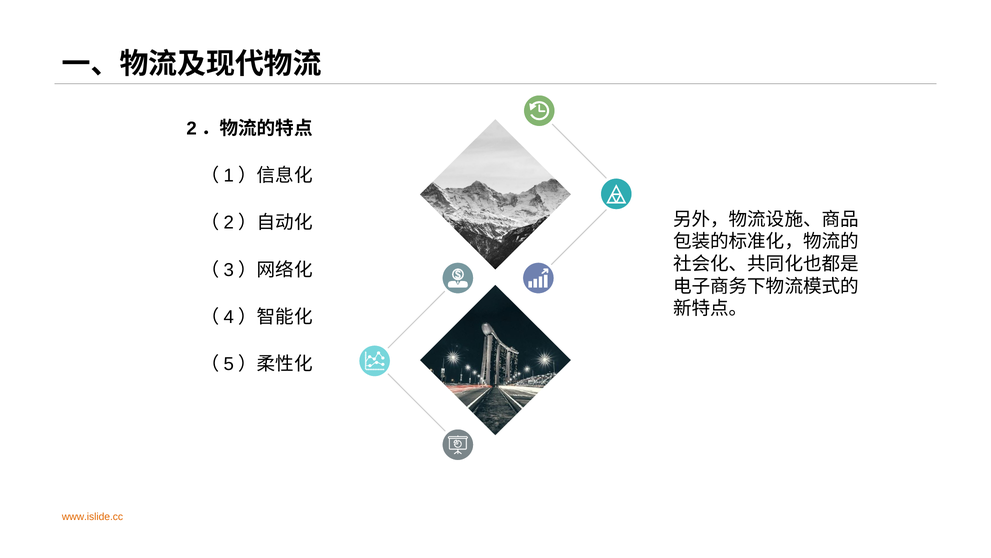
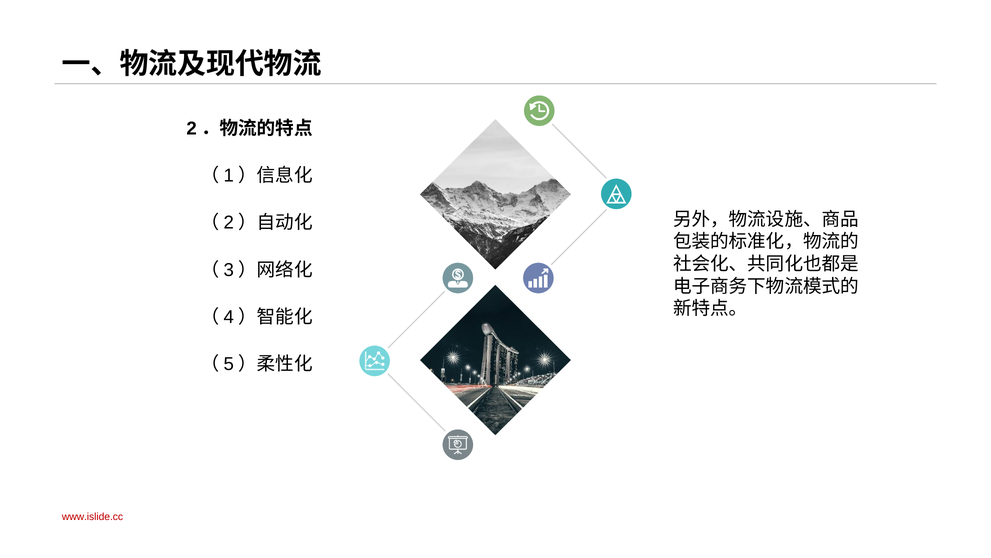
www.islide.cc colour: orange -> red
